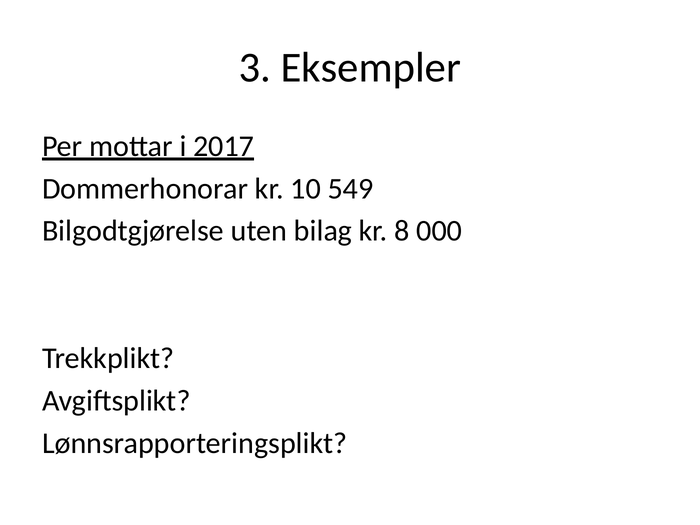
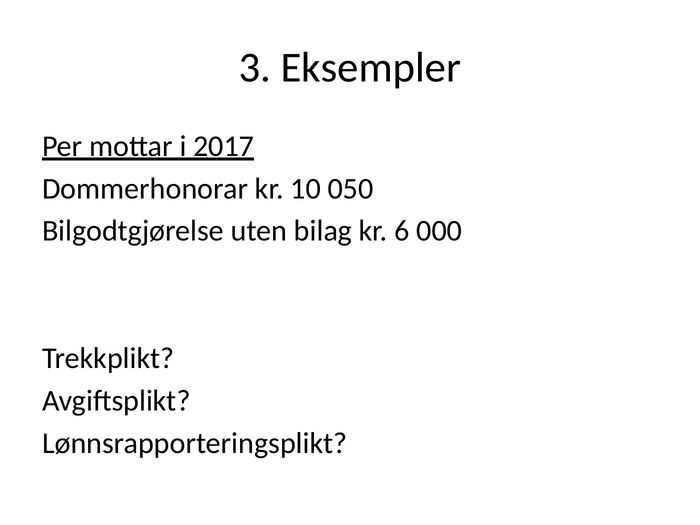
549: 549 -> 050
8: 8 -> 6
